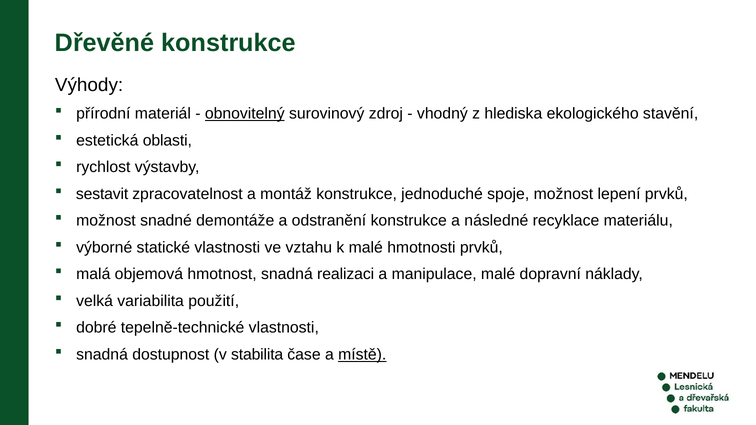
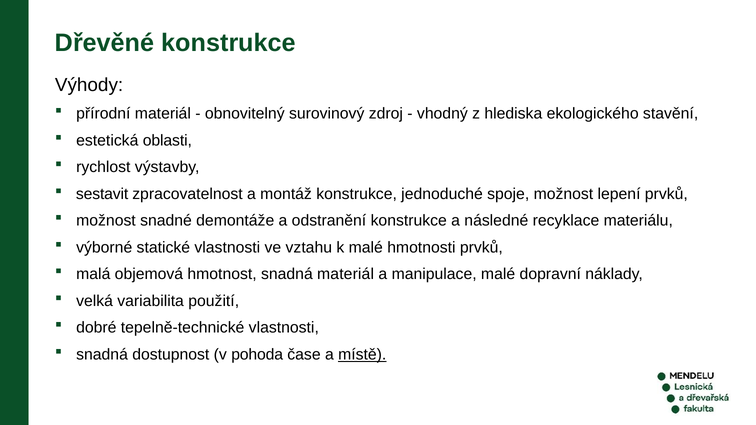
obnovitelný underline: present -> none
snadná realizaci: realizaci -> materiál
stabilita: stabilita -> pohoda
